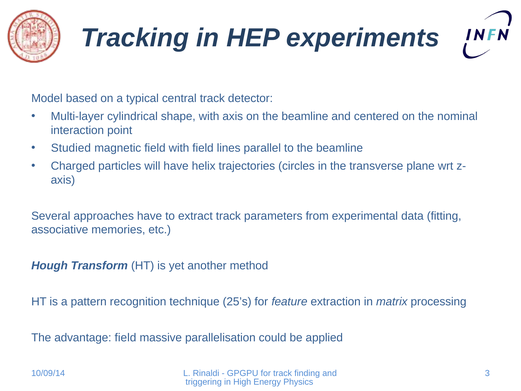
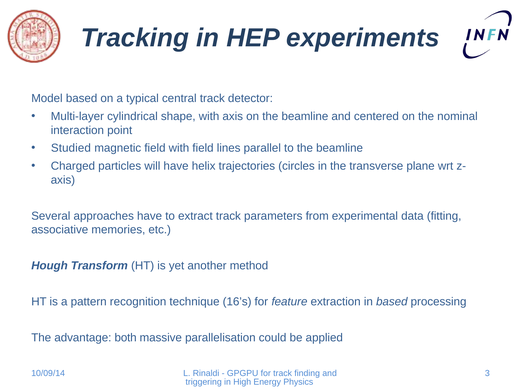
25’s: 25’s -> 16’s
in matrix: matrix -> based
advantage field: field -> both
